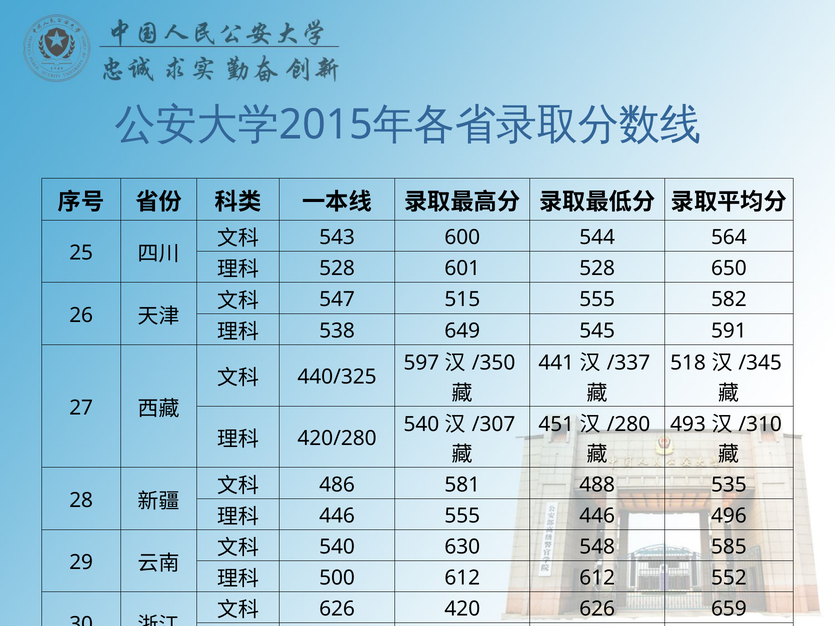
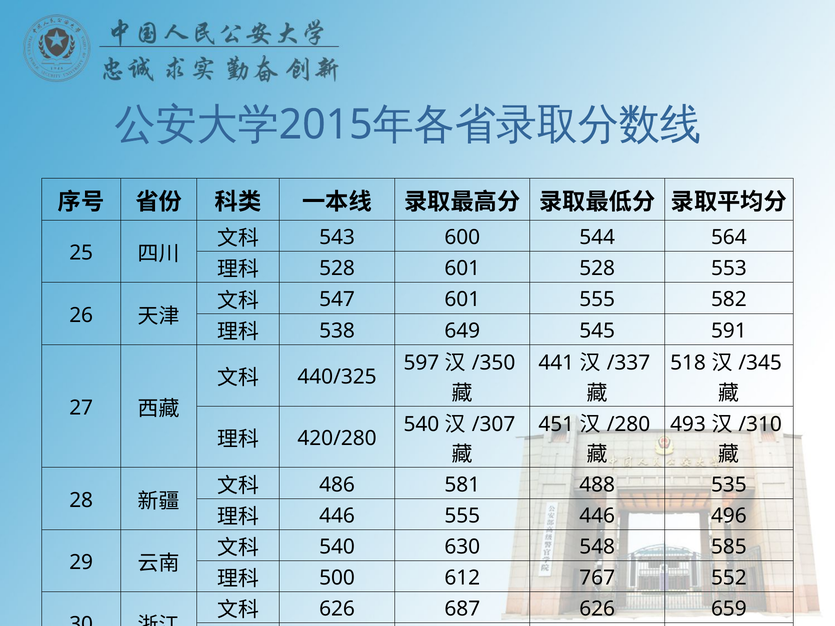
650: 650 -> 553
547 515: 515 -> 601
612 612: 612 -> 767
420: 420 -> 687
